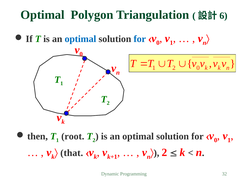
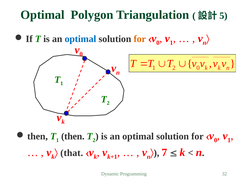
6: 6 -> 5
for at (140, 39) colour: blue -> orange
root: root -> then
2 at (164, 153): 2 -> 7
